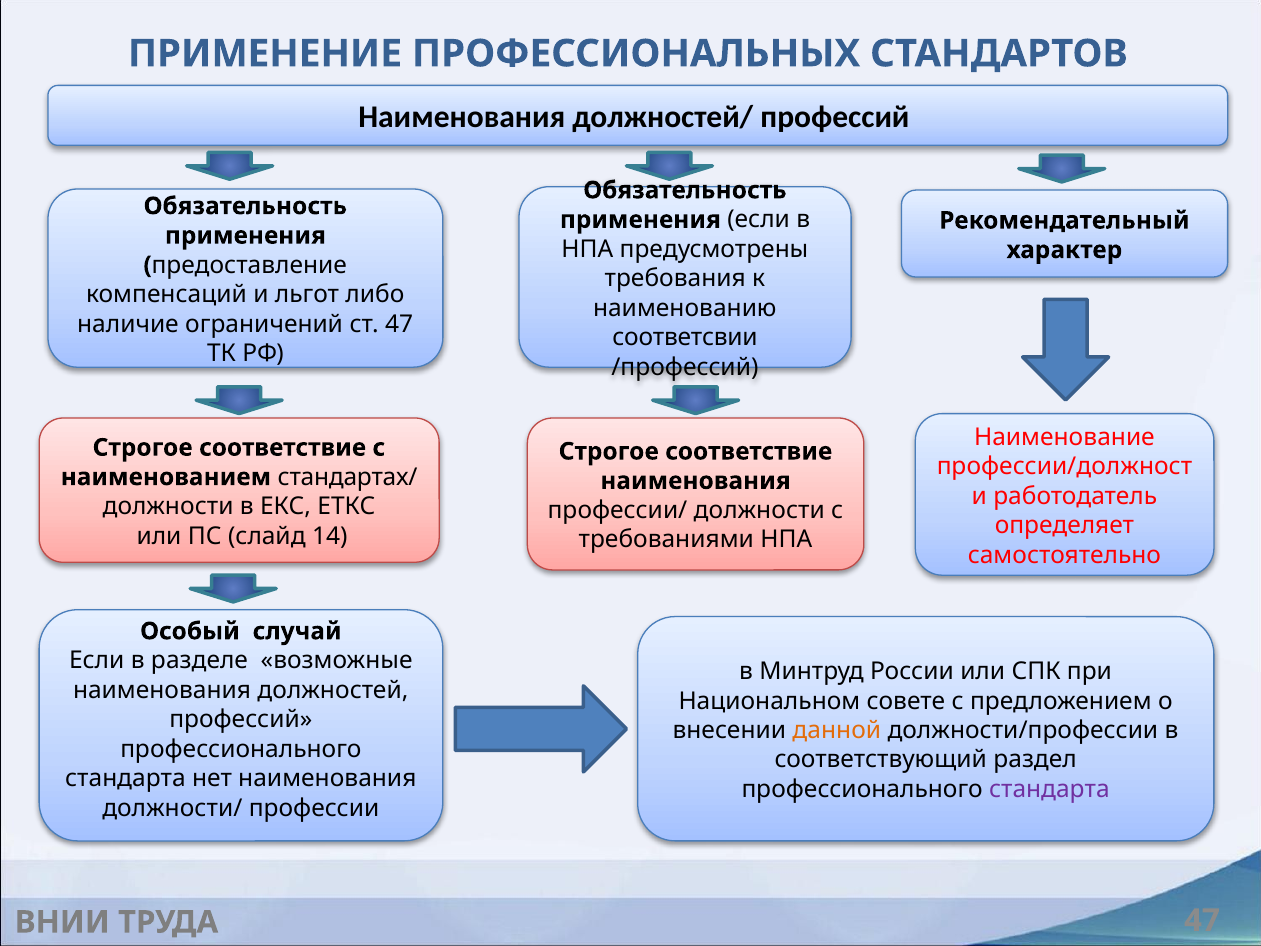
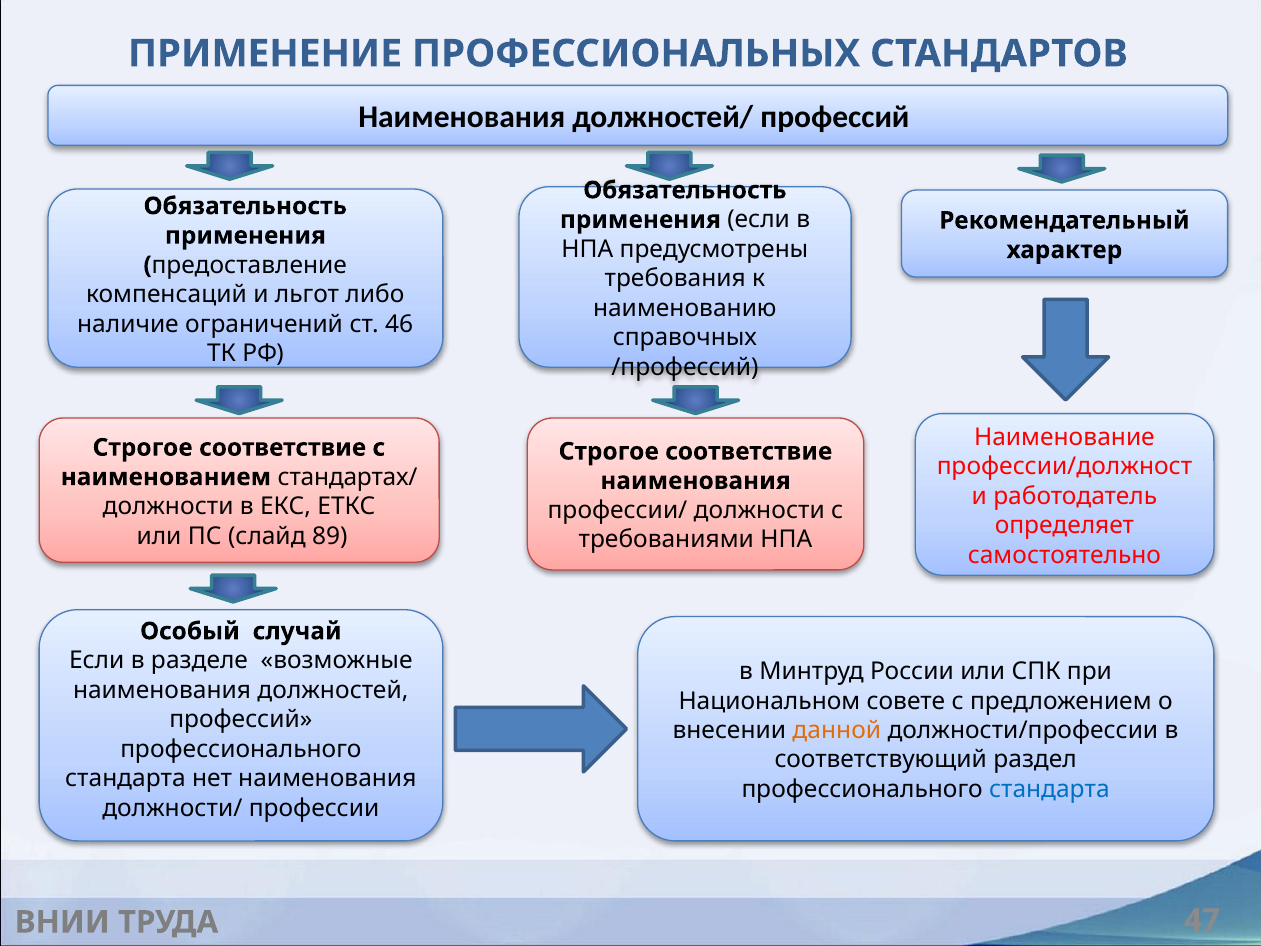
ст 47: 47 -> 46
соответсвии: соответсвии -> справочных
14: 14 -> 89
стандарта at (1049, 789) colour: purple -> blue
